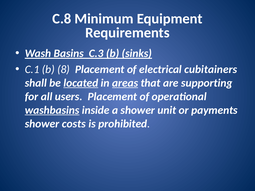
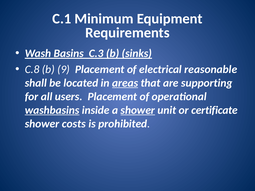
C.8: C.8 -> C.1
C.1: C.1 -> C.8
8: 8 -> 9
cubitainers: cubitainers -> reasonable
located underline: present -> none
shower at (138, 110) underline: none -> present
payments: payments -> certificate
